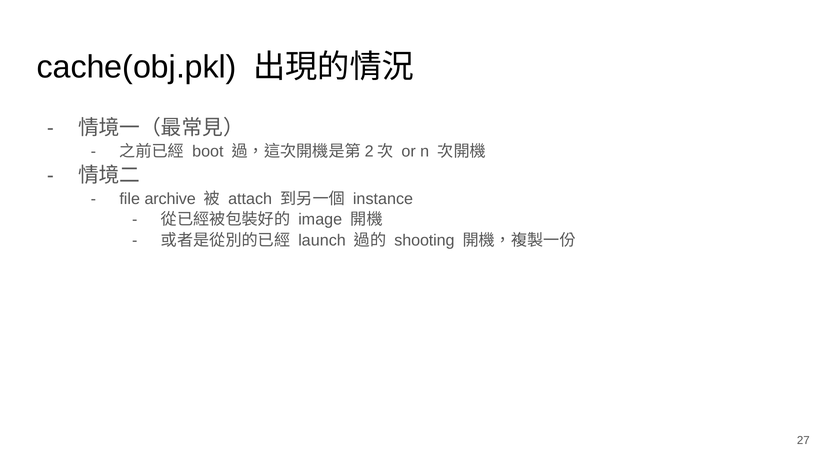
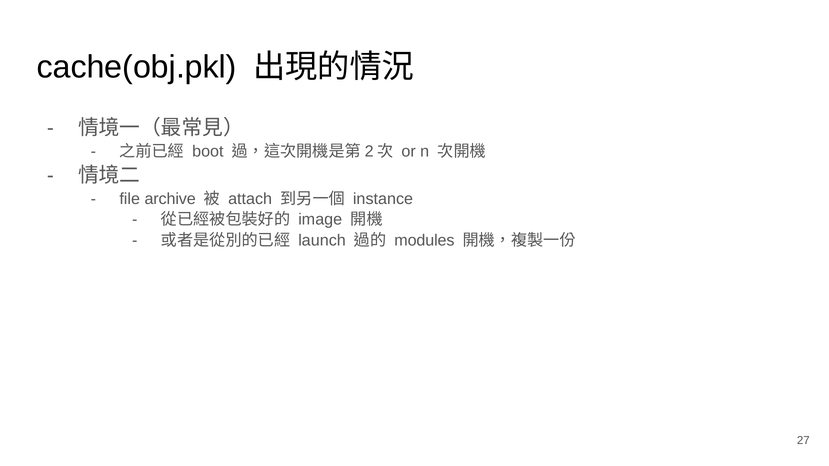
shooting: shooting -> modules
